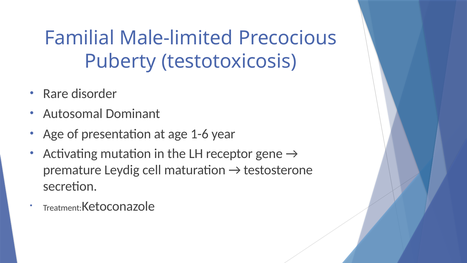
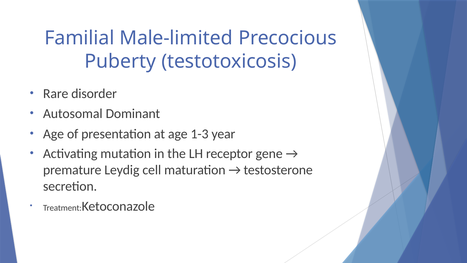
1-6: 1-6 -> 1-3
